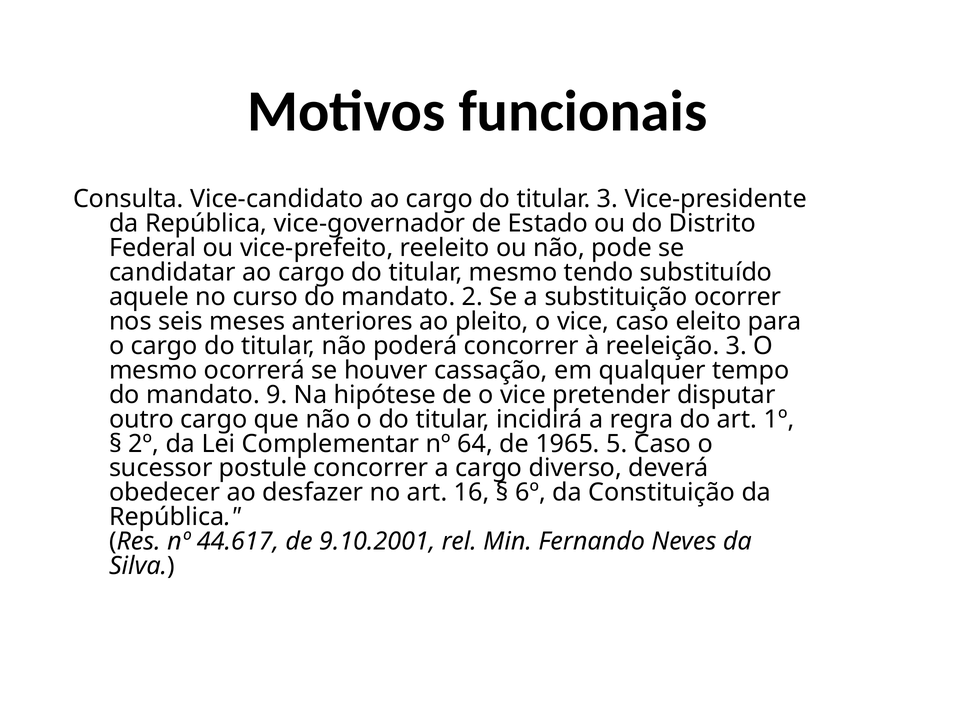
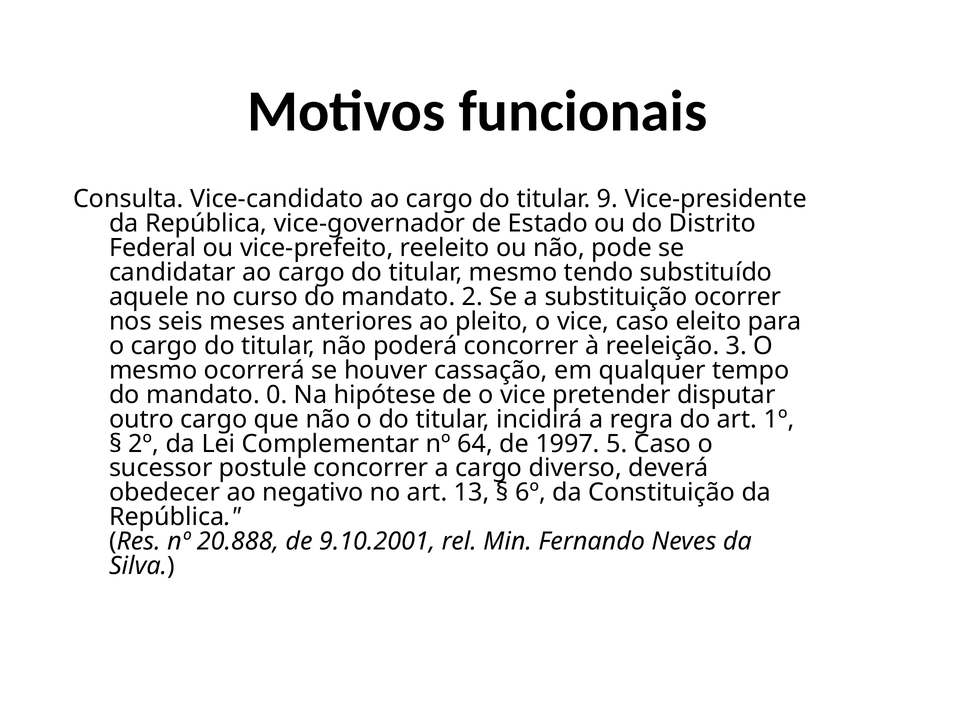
titular 3: 3 -> 9
9: 9 -> 0
1965: 1965 -> 1997
desfazer: desfazer -> negativo
16: 16 -> 13
44.617: 44.617 -> 20.888
